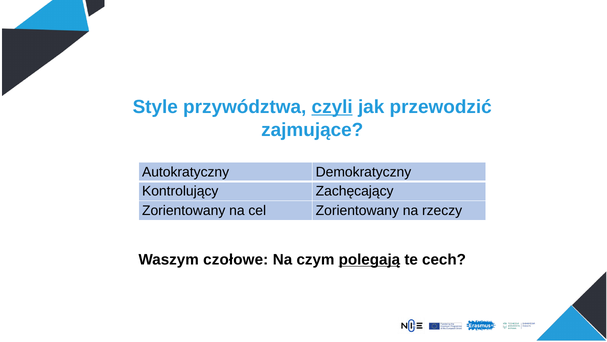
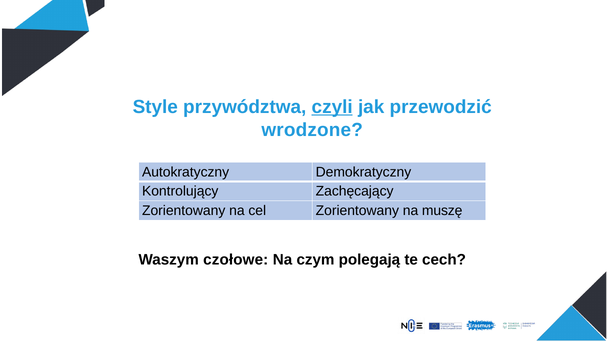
zajmujące: zajmujące -> wrodzone
rzeczy: rzeczy -> muszę
polegają underline: present -> none
